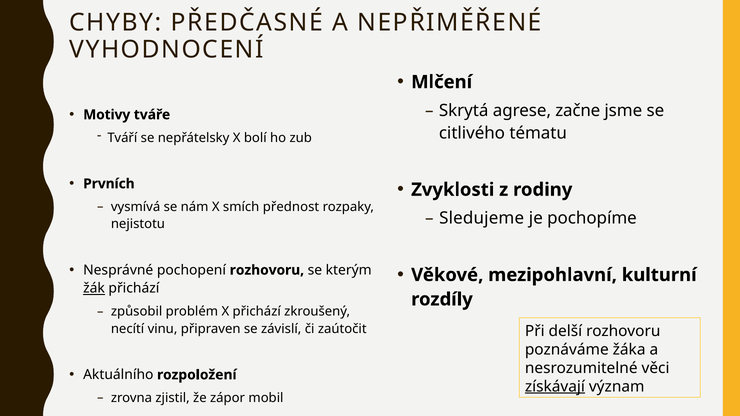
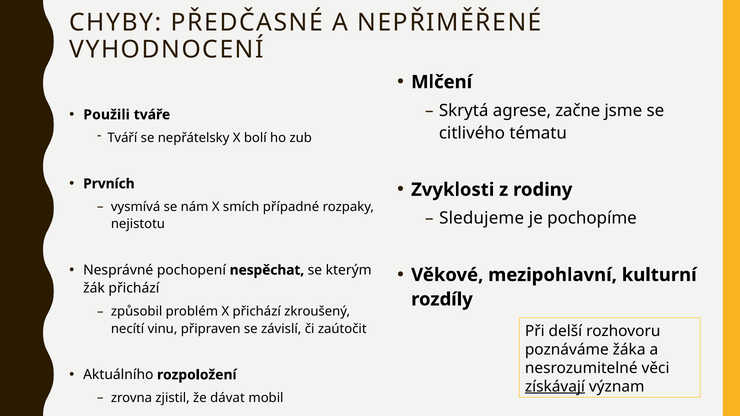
Motivy: Motivy -> Použili
přednost: přednost -> případné
pochopení rozhovoru: rozhovoru -> nespěchat
žák underline: present -> none
zápor: zápor -> dávat
